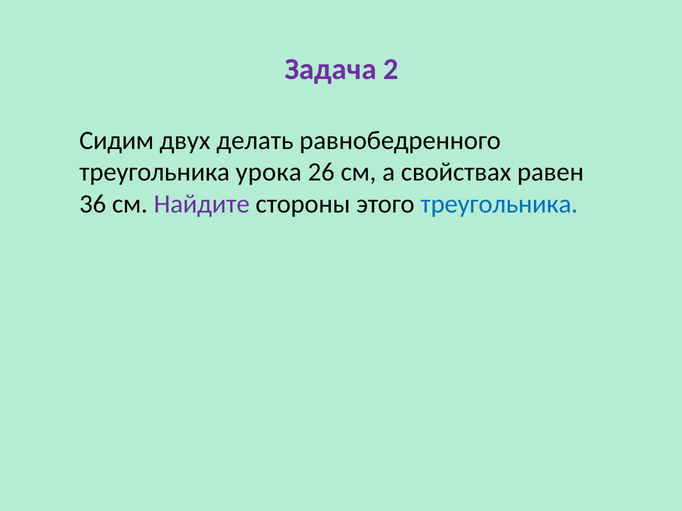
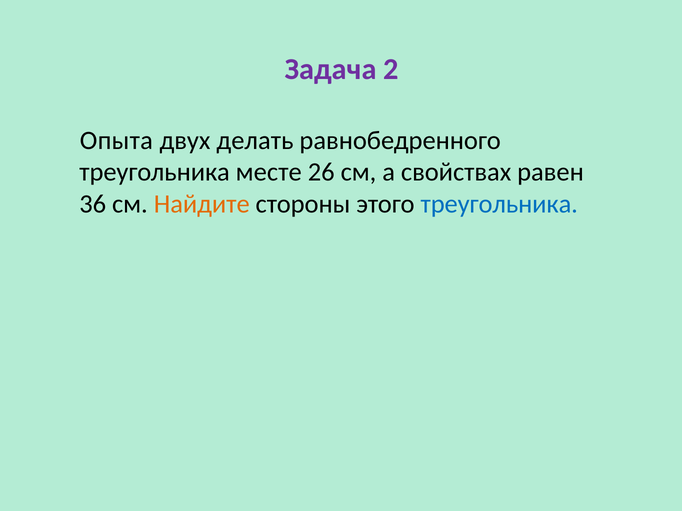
Сидим: Сидим -> Опыта
урока: урока -> месте
Найдите colour: purple -> orange
